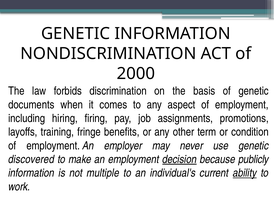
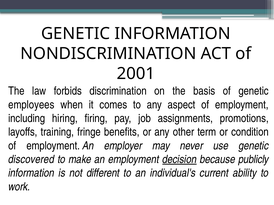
2000: 2000 -> 2001
documents: documents -> employees
multiple: multiple -> different
ability underline: present -> none
